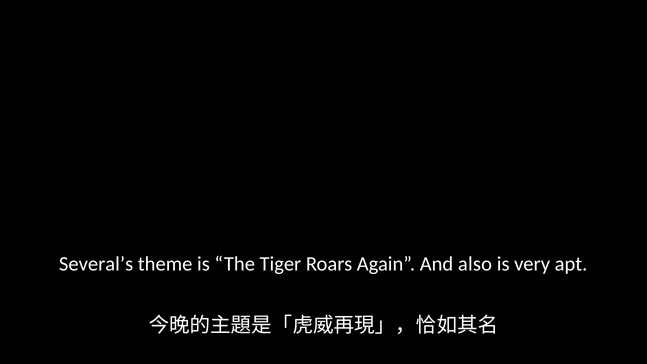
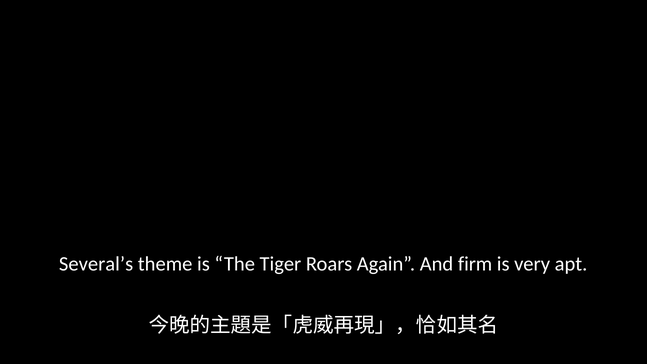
also: also -> firm
